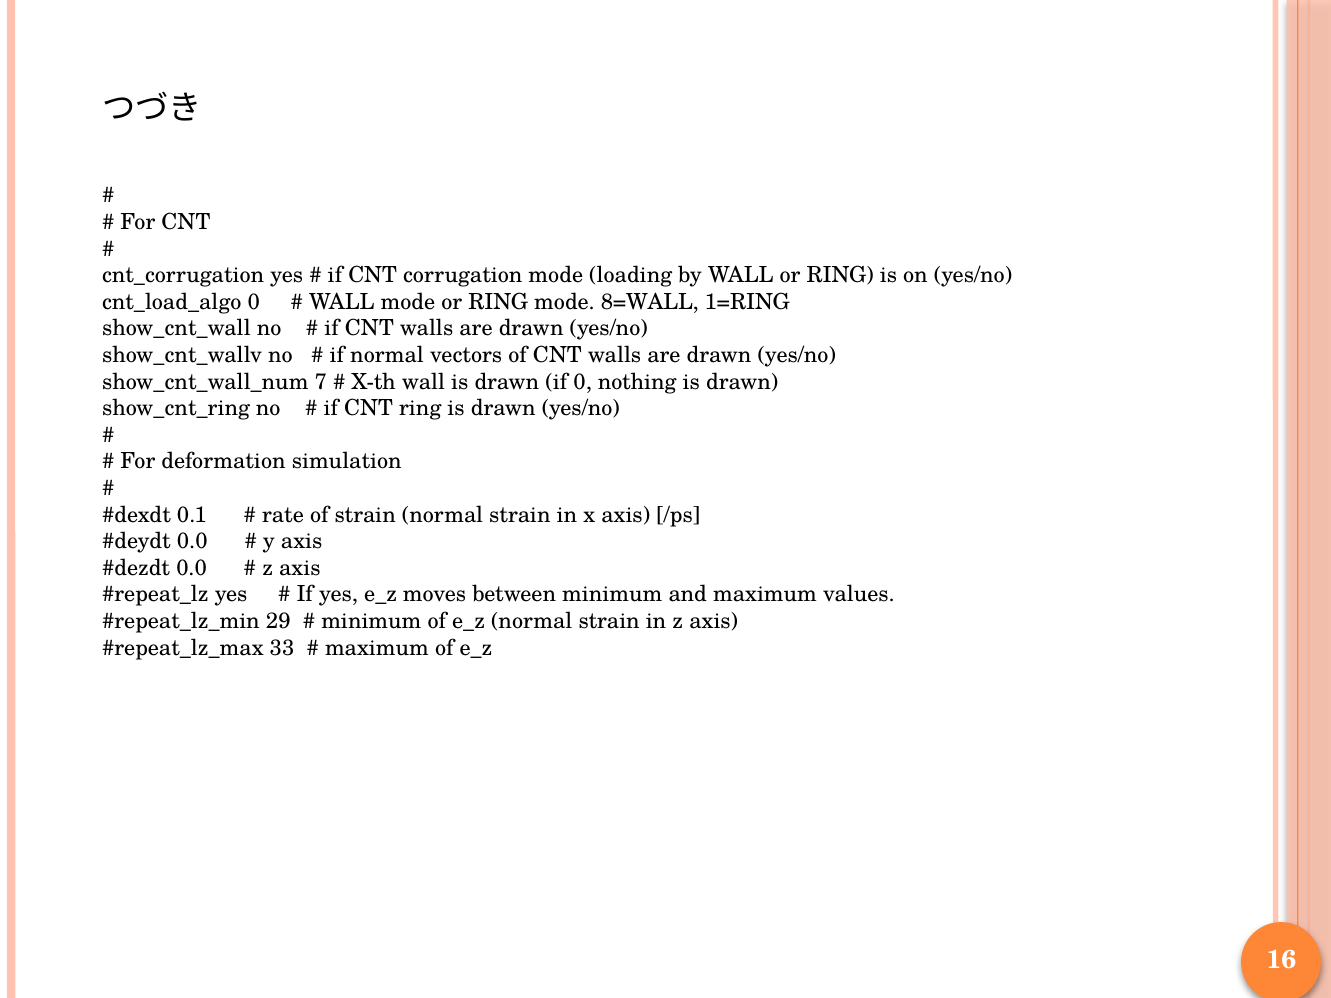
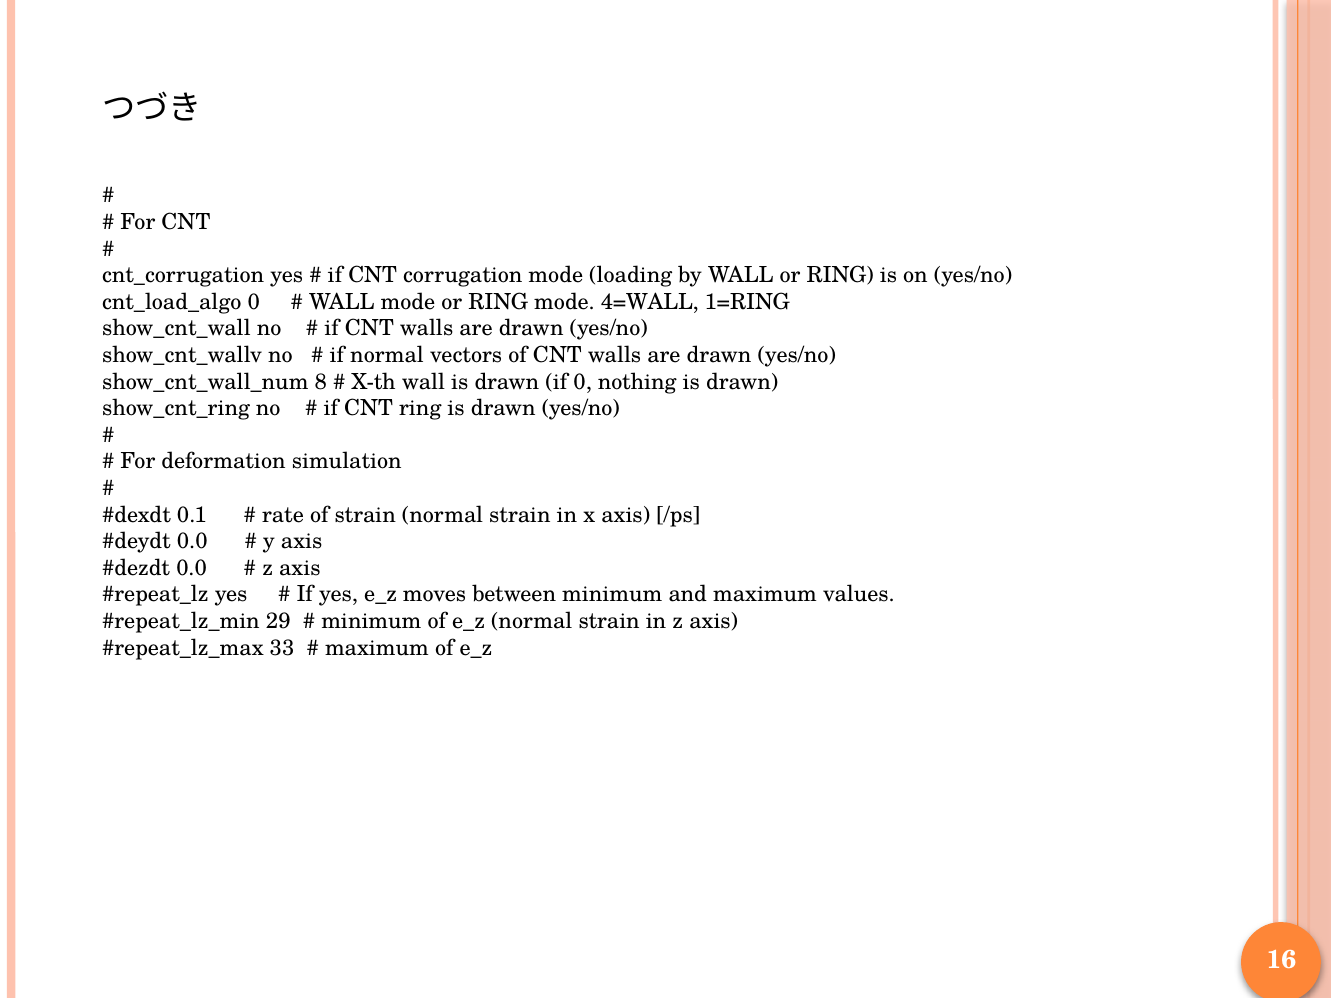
8=WALL: 8=WALL -> 4=WALL
7: 7 -> 8
